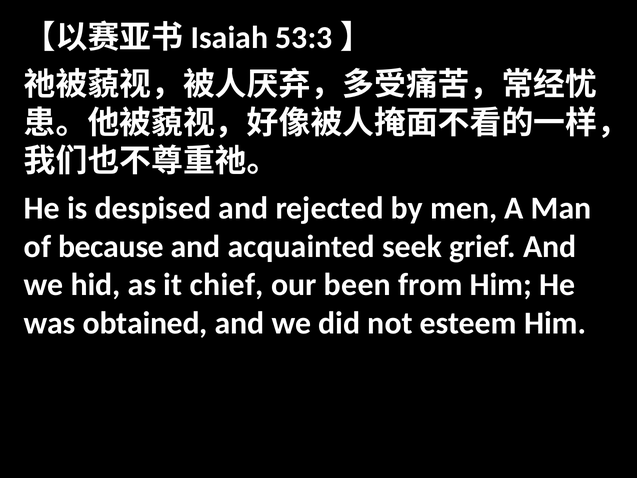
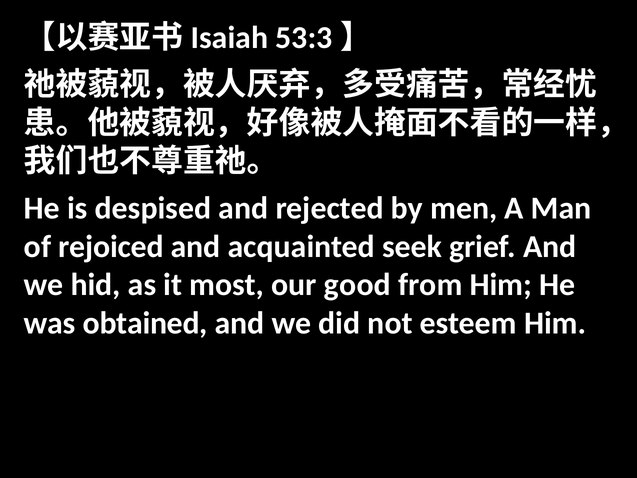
because: because -> rejoiced
chief: chief -> most
been: been -> good
